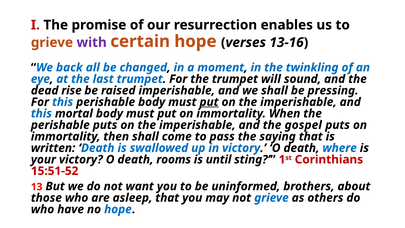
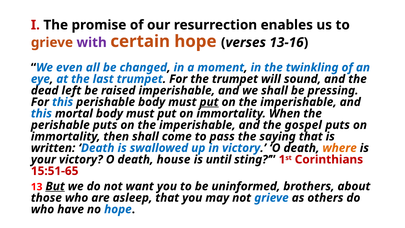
back: back -> even
rise: rise -> left
where colour: blue -> orange
rooms: rooms -> house
15:51-52: 15:51-52 -> 15:51-65
But underline: none -> present
